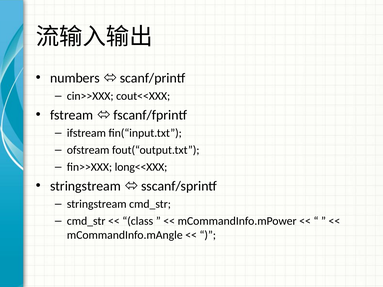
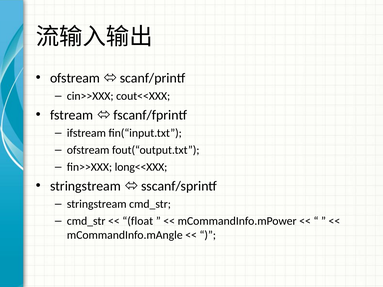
numbers at (75, 78): numbers -> ofstream
class: class -> float
